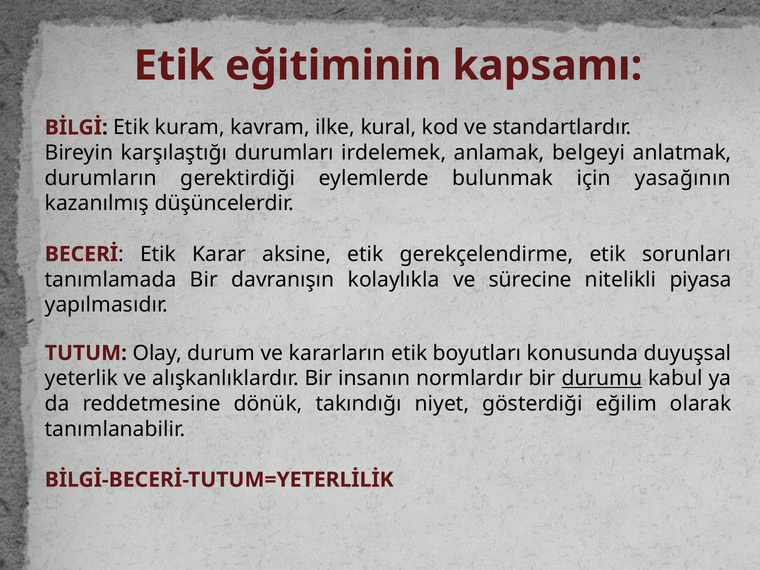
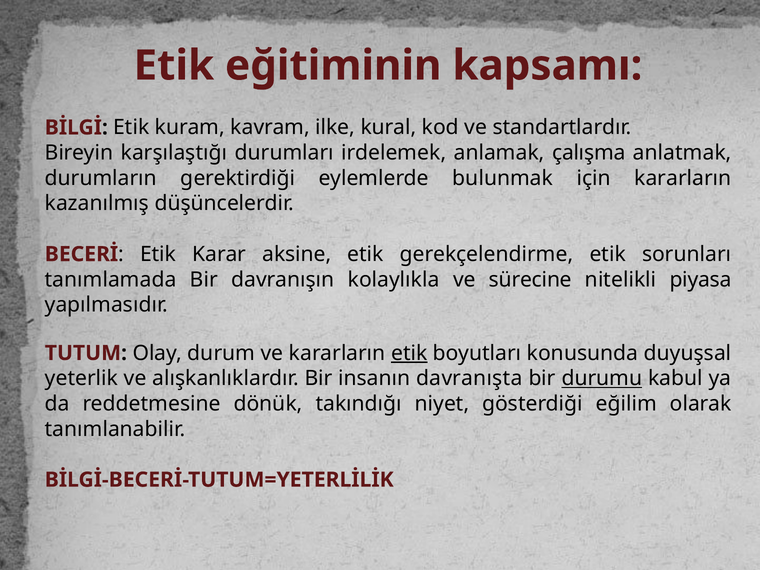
belgeyi: belgeyi -> çalışma
için yasağının: yasağının -> kararların
etik at (409, 353) underline: none -> present
normlardır: normlardır -> davranışta
